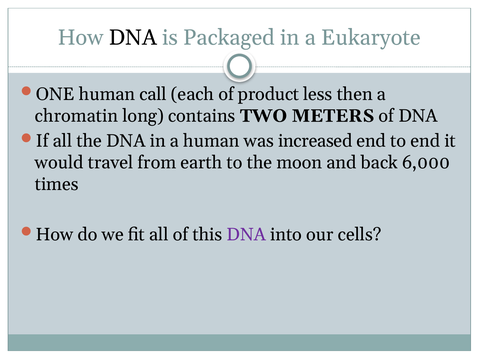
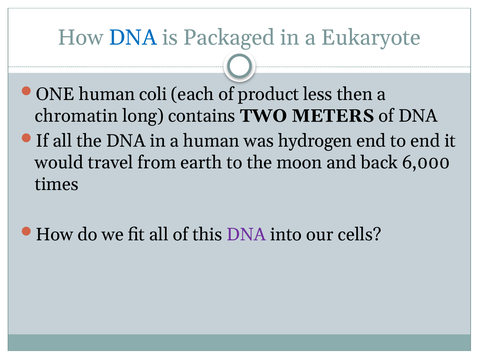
DNA at (133, 38) colour: black -> blue
call: call -> coli
increased: increased -> hydrogen
